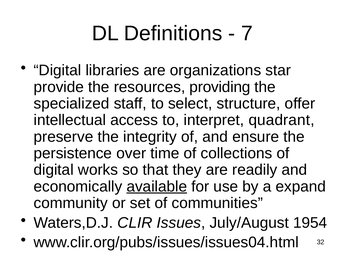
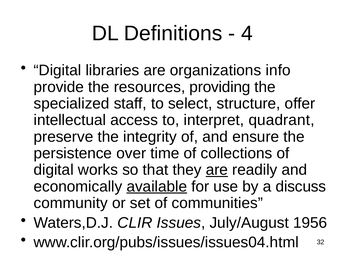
7: 7 -> 4
star: star -> info
are at (217, 170) underline: none -> present
expand: expand -> discuss
1954: 1954 -> 1956
